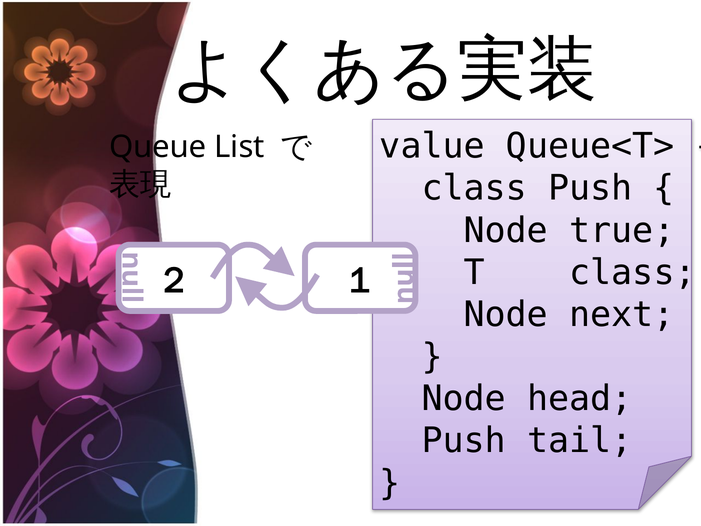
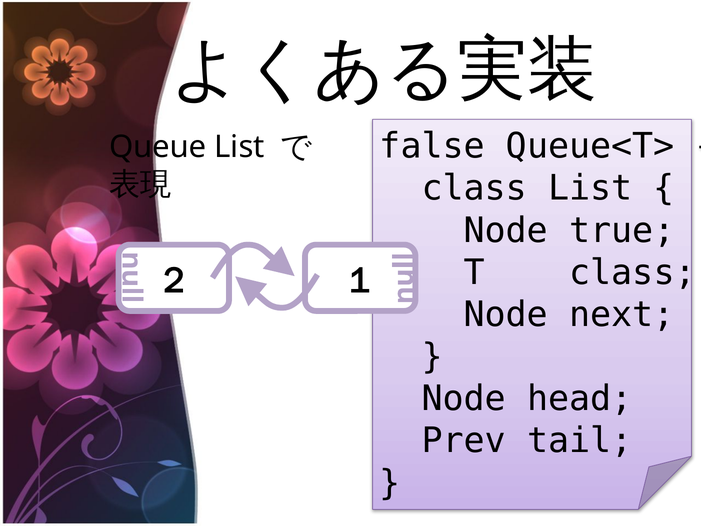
value: value -> false
class Push: Push -> List
Push at (464, 441): Push -> Prev
